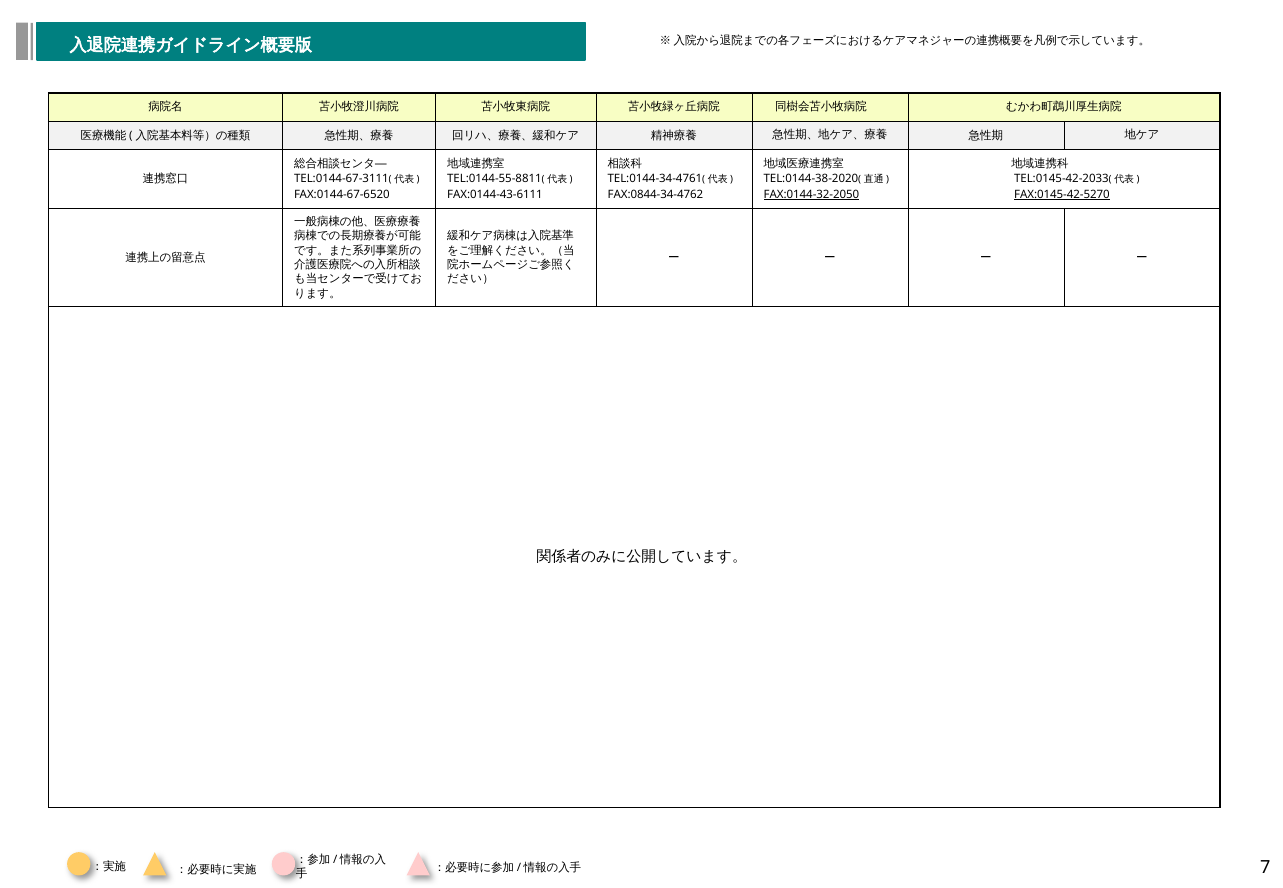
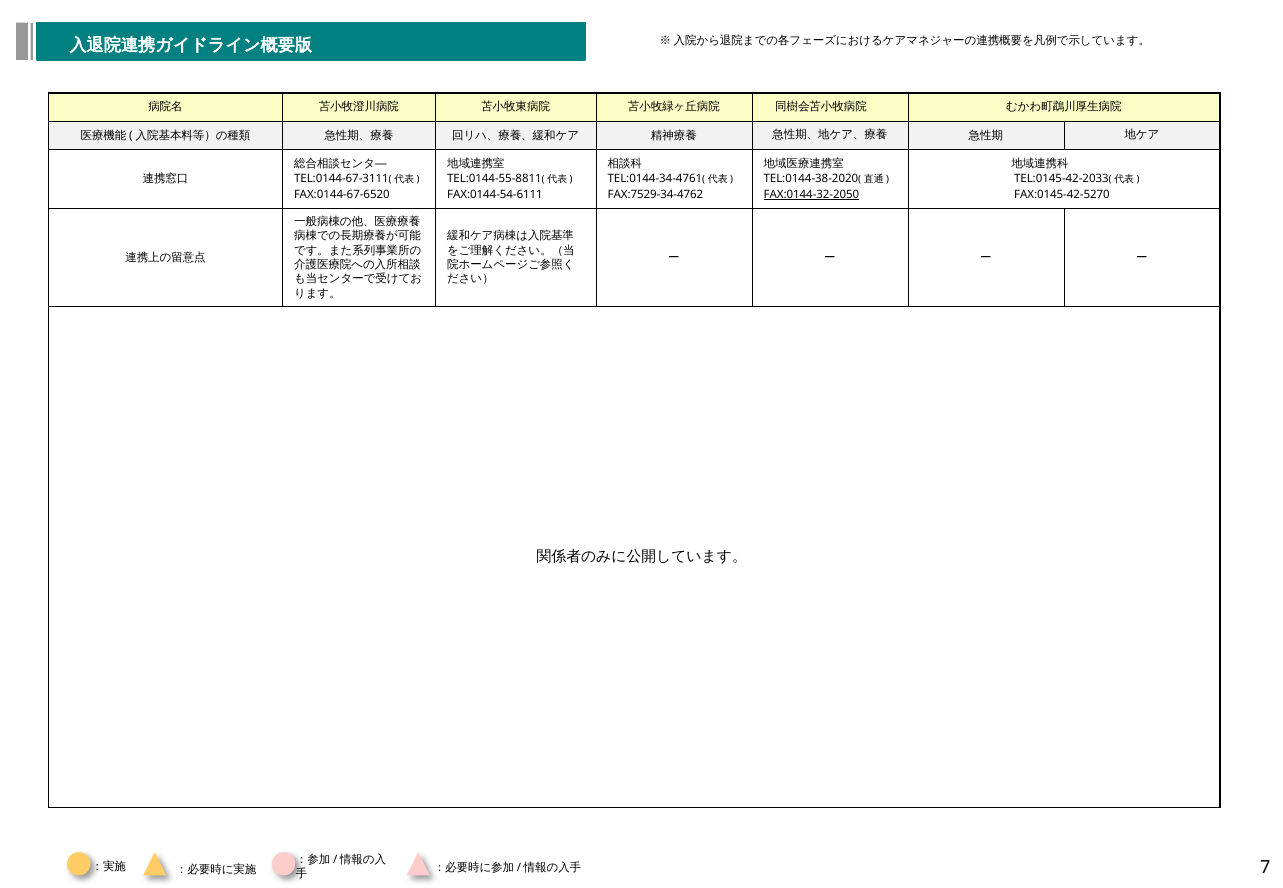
FAX:0144-43-6111: FAX:0144-43-6111 -> FAX:0144-54-6111
FAX:0844-34-4762: FAX:0844-34-4762 -> FAX:7529-34-4762
FAX:0145-42-5270 underline: present -> none
